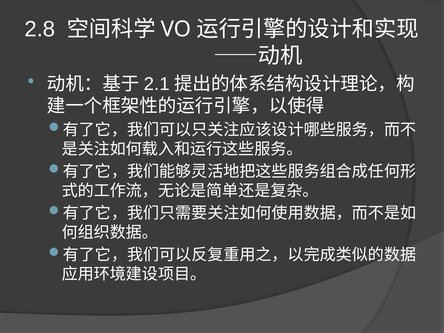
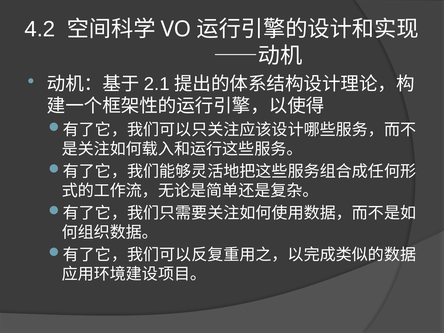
2.8: 2.8 -> 4.2
